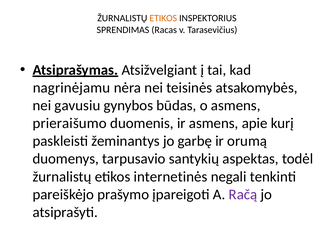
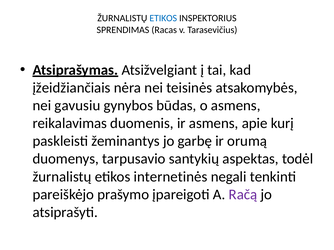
ETIKOS at (163, 18) colour: orange -> blue
nagrinėjamu: nagrinėjamu -> įžeidžiančiais
prieraišumo: prieraišumo -> reikalavimas
